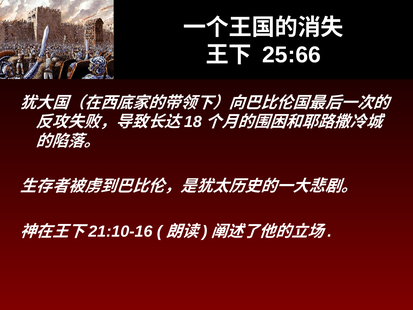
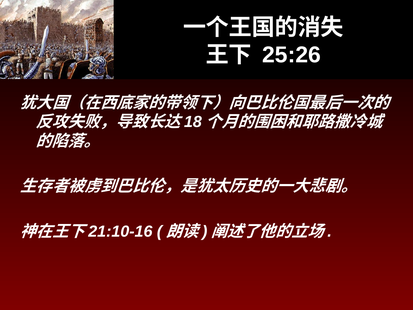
25:66: 25:66 -> 25:26
